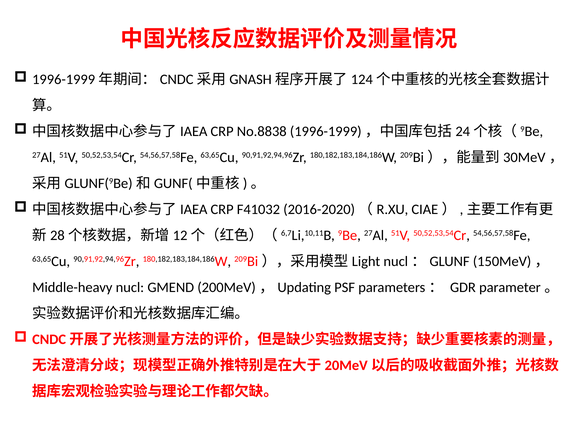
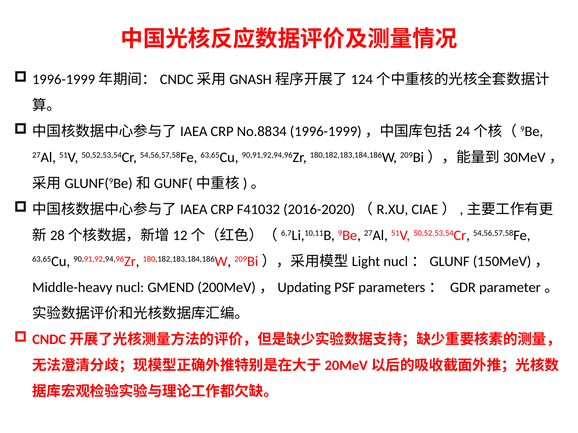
No.8838: No.8838 -> No.8834
